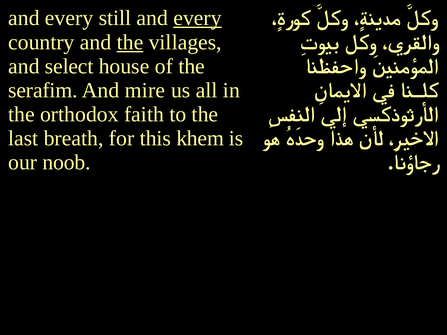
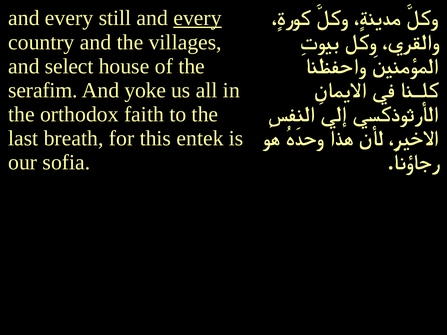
the at (130, 42) underline: present -> none
mire: mire -> yoke
khem: khem -> entek
noob: noob -> sofia
